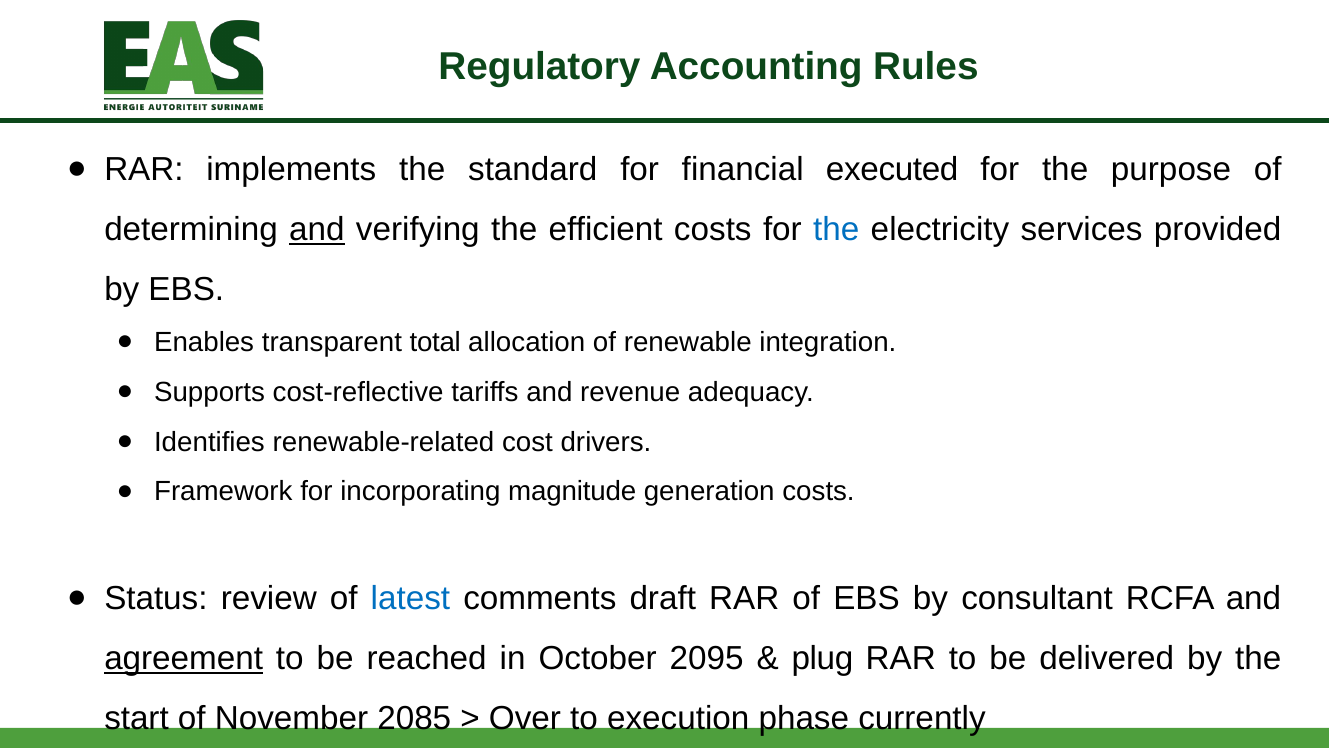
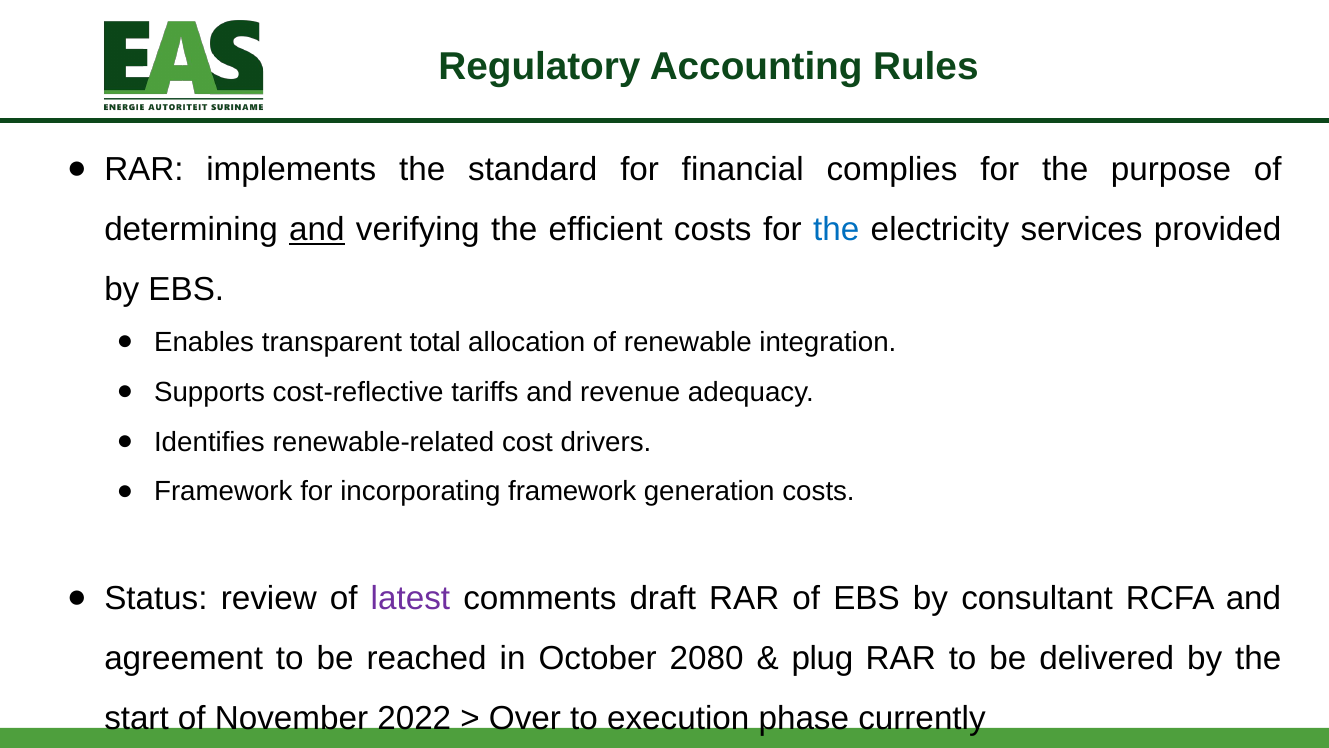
executed: executed -> complies
incorporating magnitude: magnitude -> framework
latest colour: blue -> purple
agreement underline: present -> none
2095: 2095 -> 2080
2085: 2085 -> 2022
